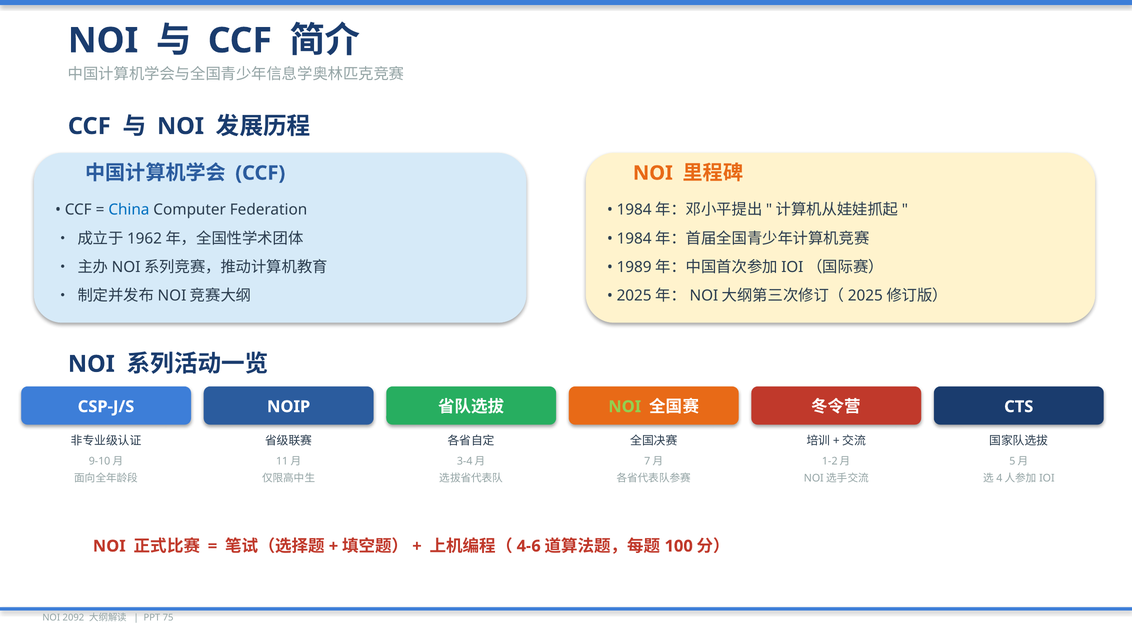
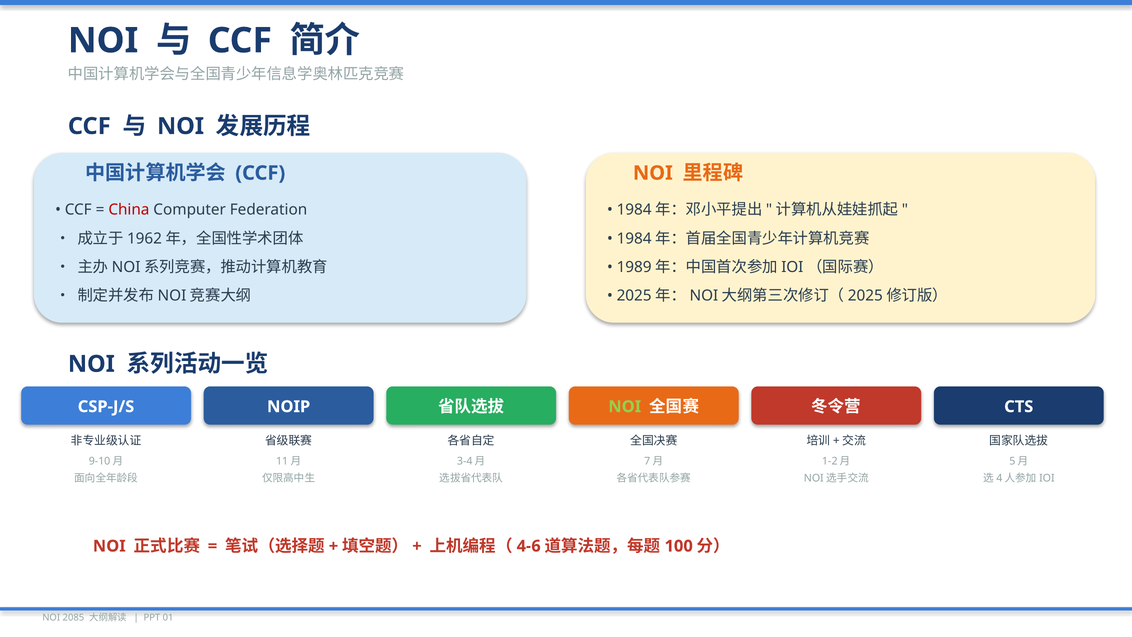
China colour: blue -> red
2092: 2092 -> 2085
75: 75 -> 01
